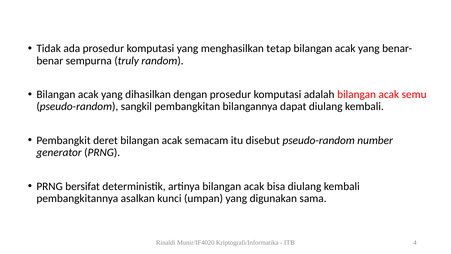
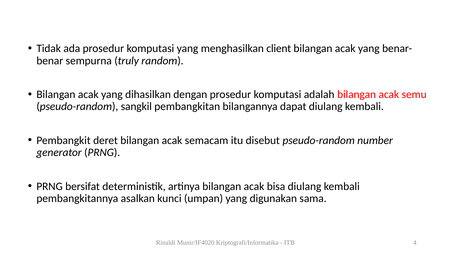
tetap: tetap -> client
